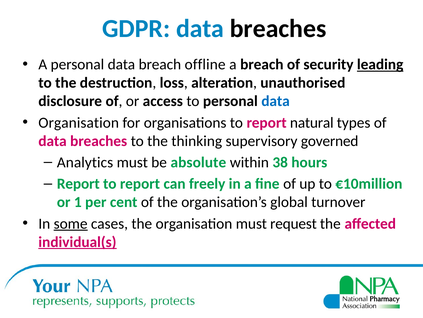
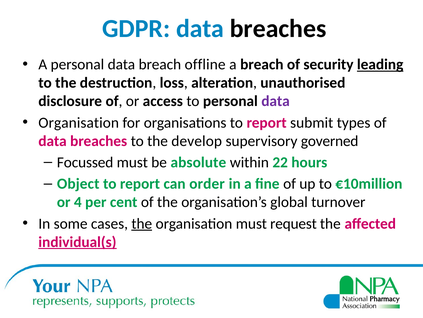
data at (276, 101) colour: blue -> purple
natural: natural -> submit
thinking: thinking -> develop
Analytics: Analytics -> Focussed
38: 38 -> 22
Report at (78, 183): Report -> Object
freely: freely -> order
1: 1 -> 4
some underline: present -> none
the at (142, 223) underline: none -> present
